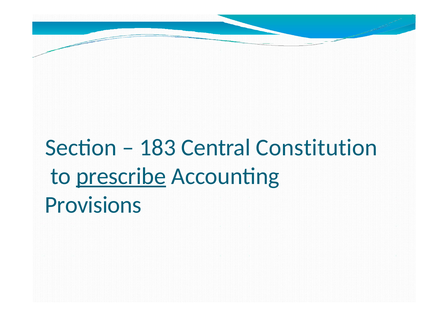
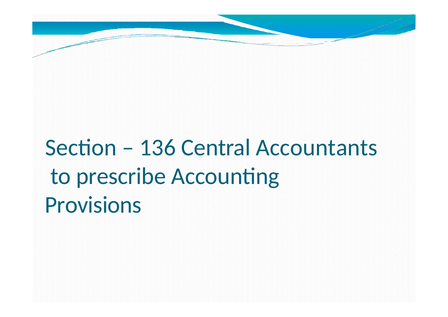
183: 183 -> 136
Constitution: Constitution -> Accountants
prescribe underline: present -> none
